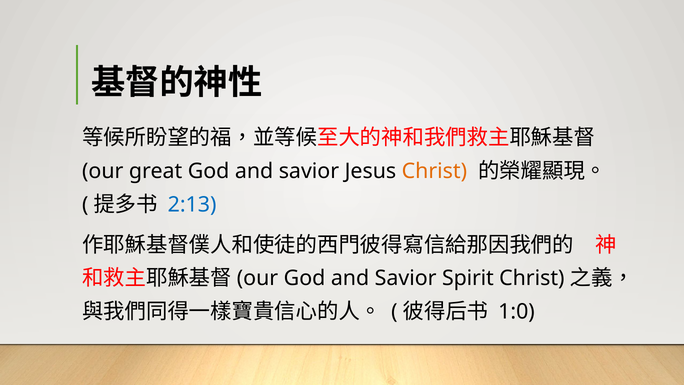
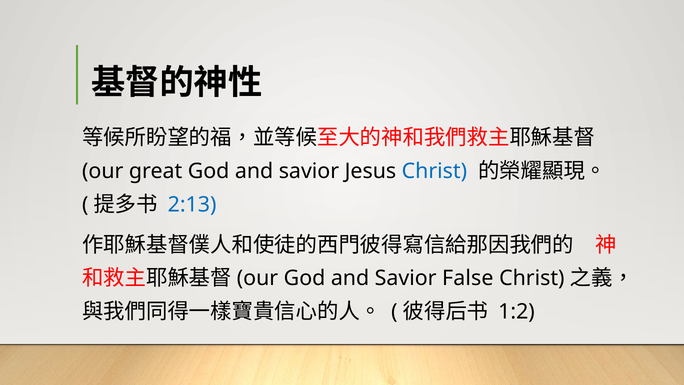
Christ at (434, 171) colour: orange -> blue
Spirit: Spirit -> False
1:0: 1:0 -> 1:2
